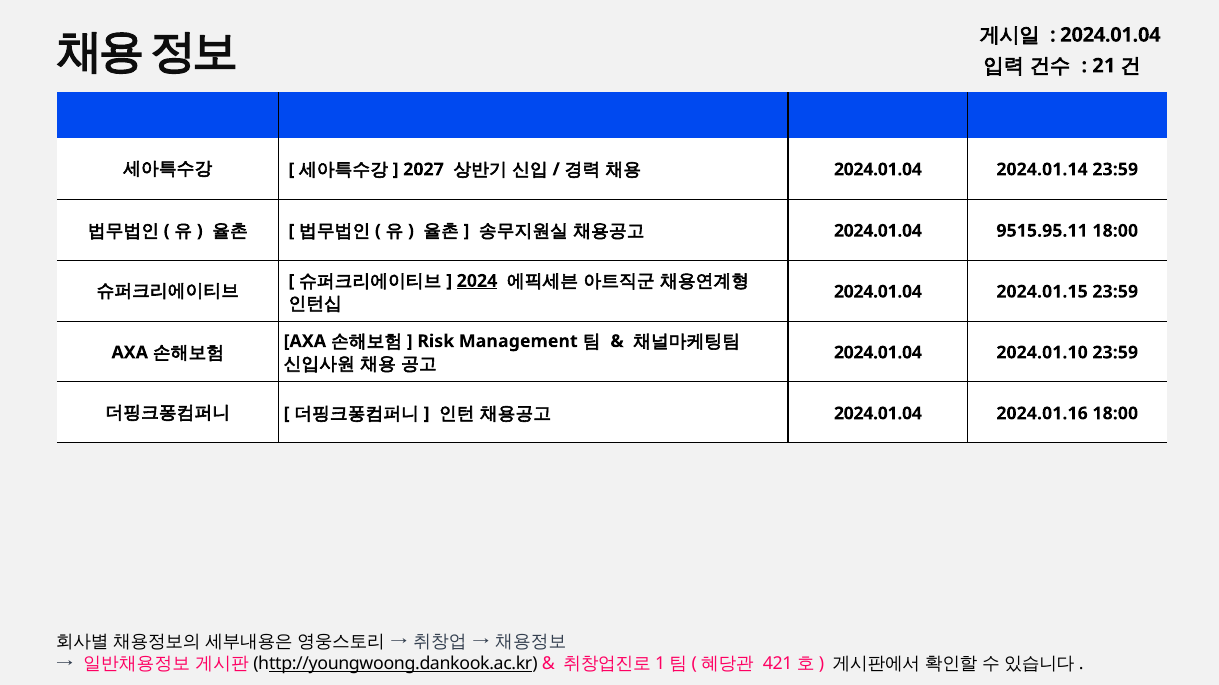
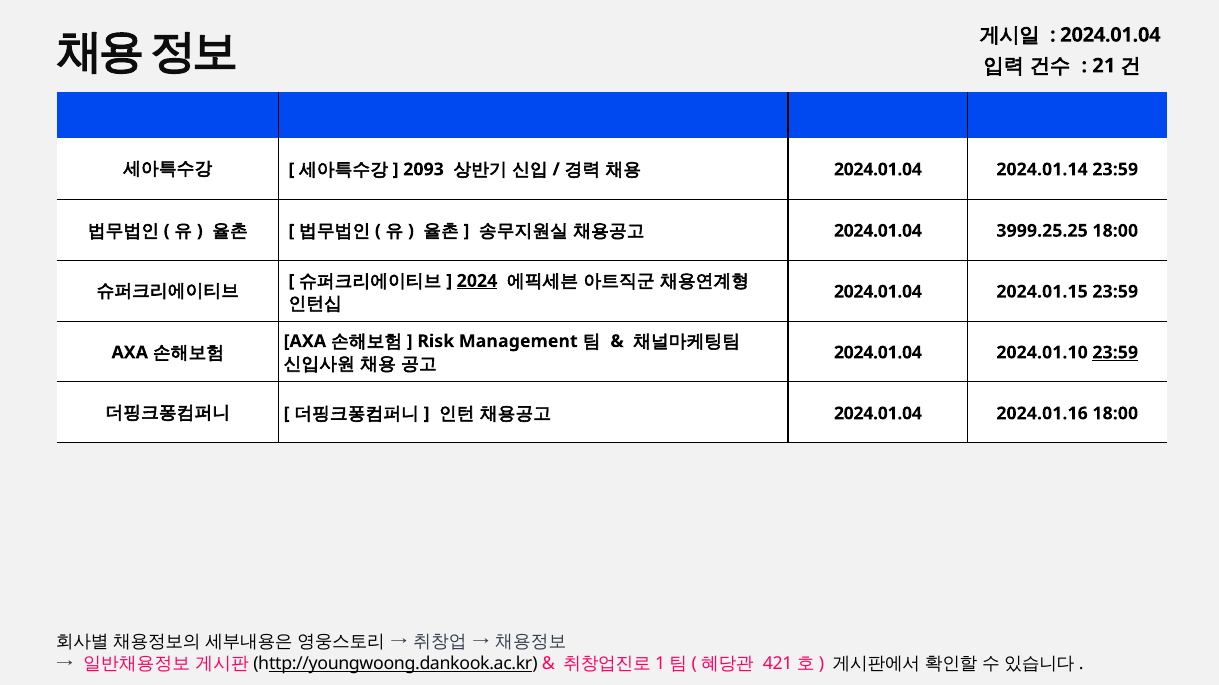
2027: 2027 -> 2093
9515.95.11: 9515.95.11 -> 3999.25.25
23:59 at (1115, 353) underline: none -> present
